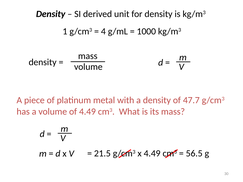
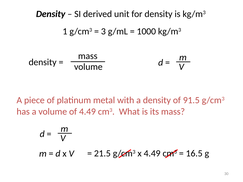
4: 4 -> 3
47.7: 47.7 -> 91.5
56.5: 56.5 -> 16.5
